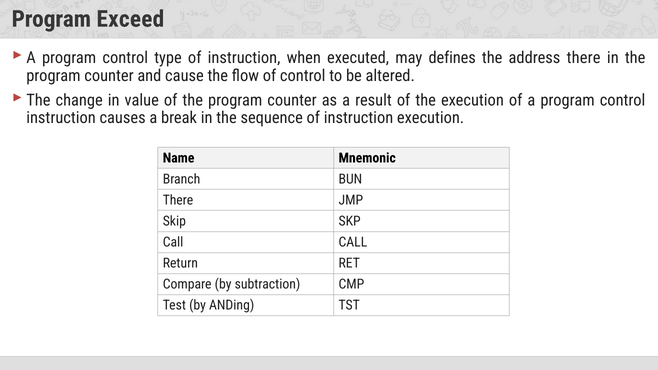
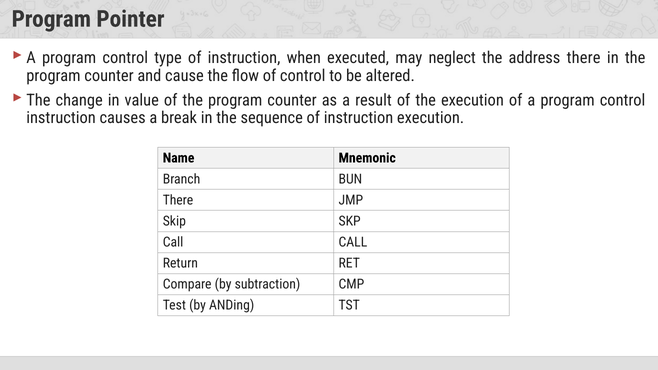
Exceed: Exceed -> Pointer
defines: defines -> neglect
